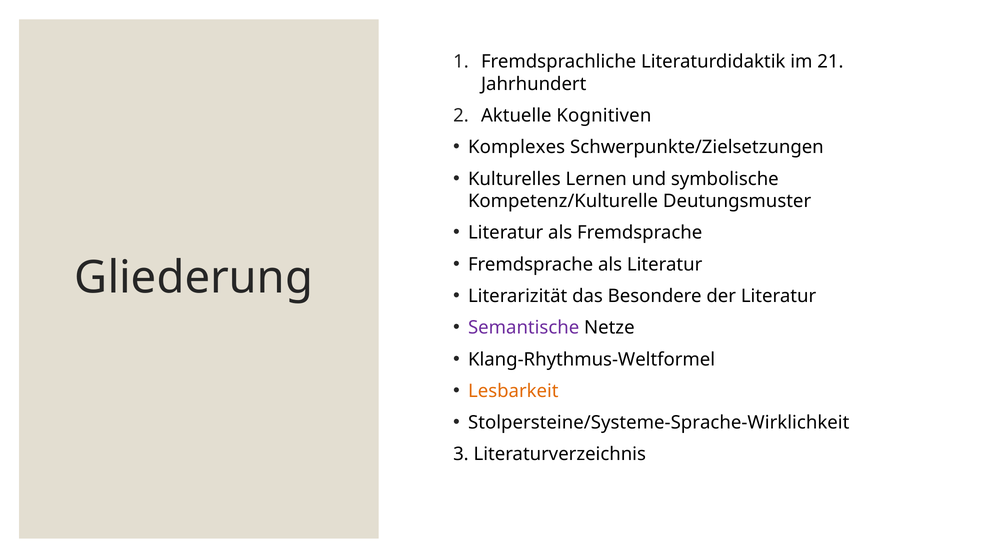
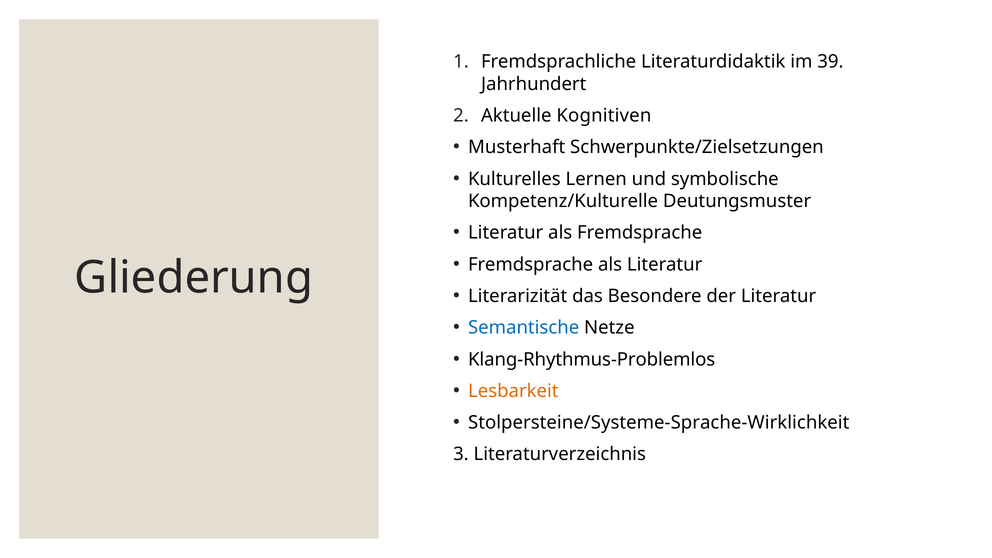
21: 21 -> 39
Komplexes: Komplexes -> Musterhaft
Semantische colour: purple -> blue
Klang-Rhythmus-Weltformel: Klang-Rhythmus-Weltformel -> Klang-Rhythmus-Problemlos
